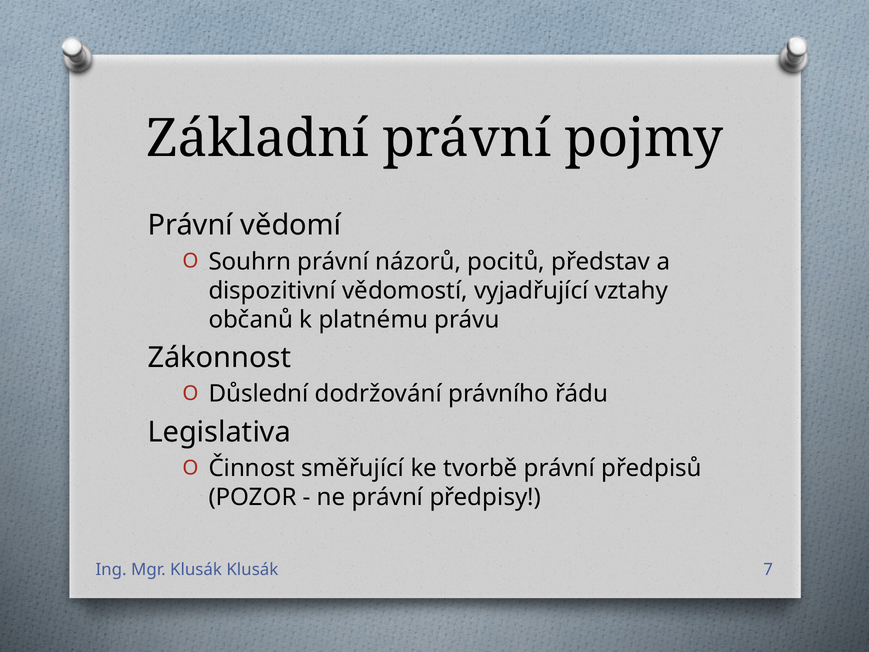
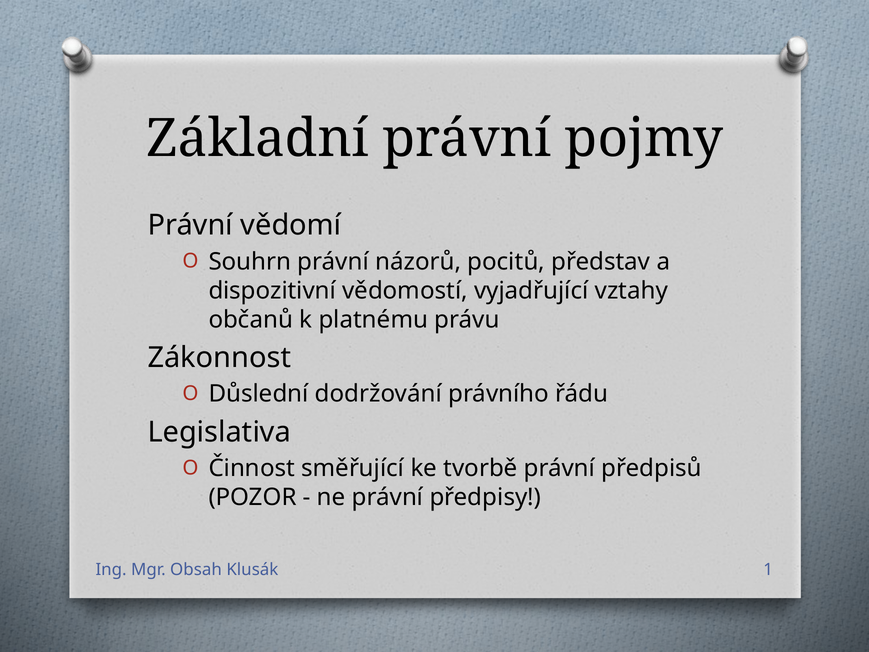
Mgr Klusák: Klusák -> Obsah
7: 7 -> 1
